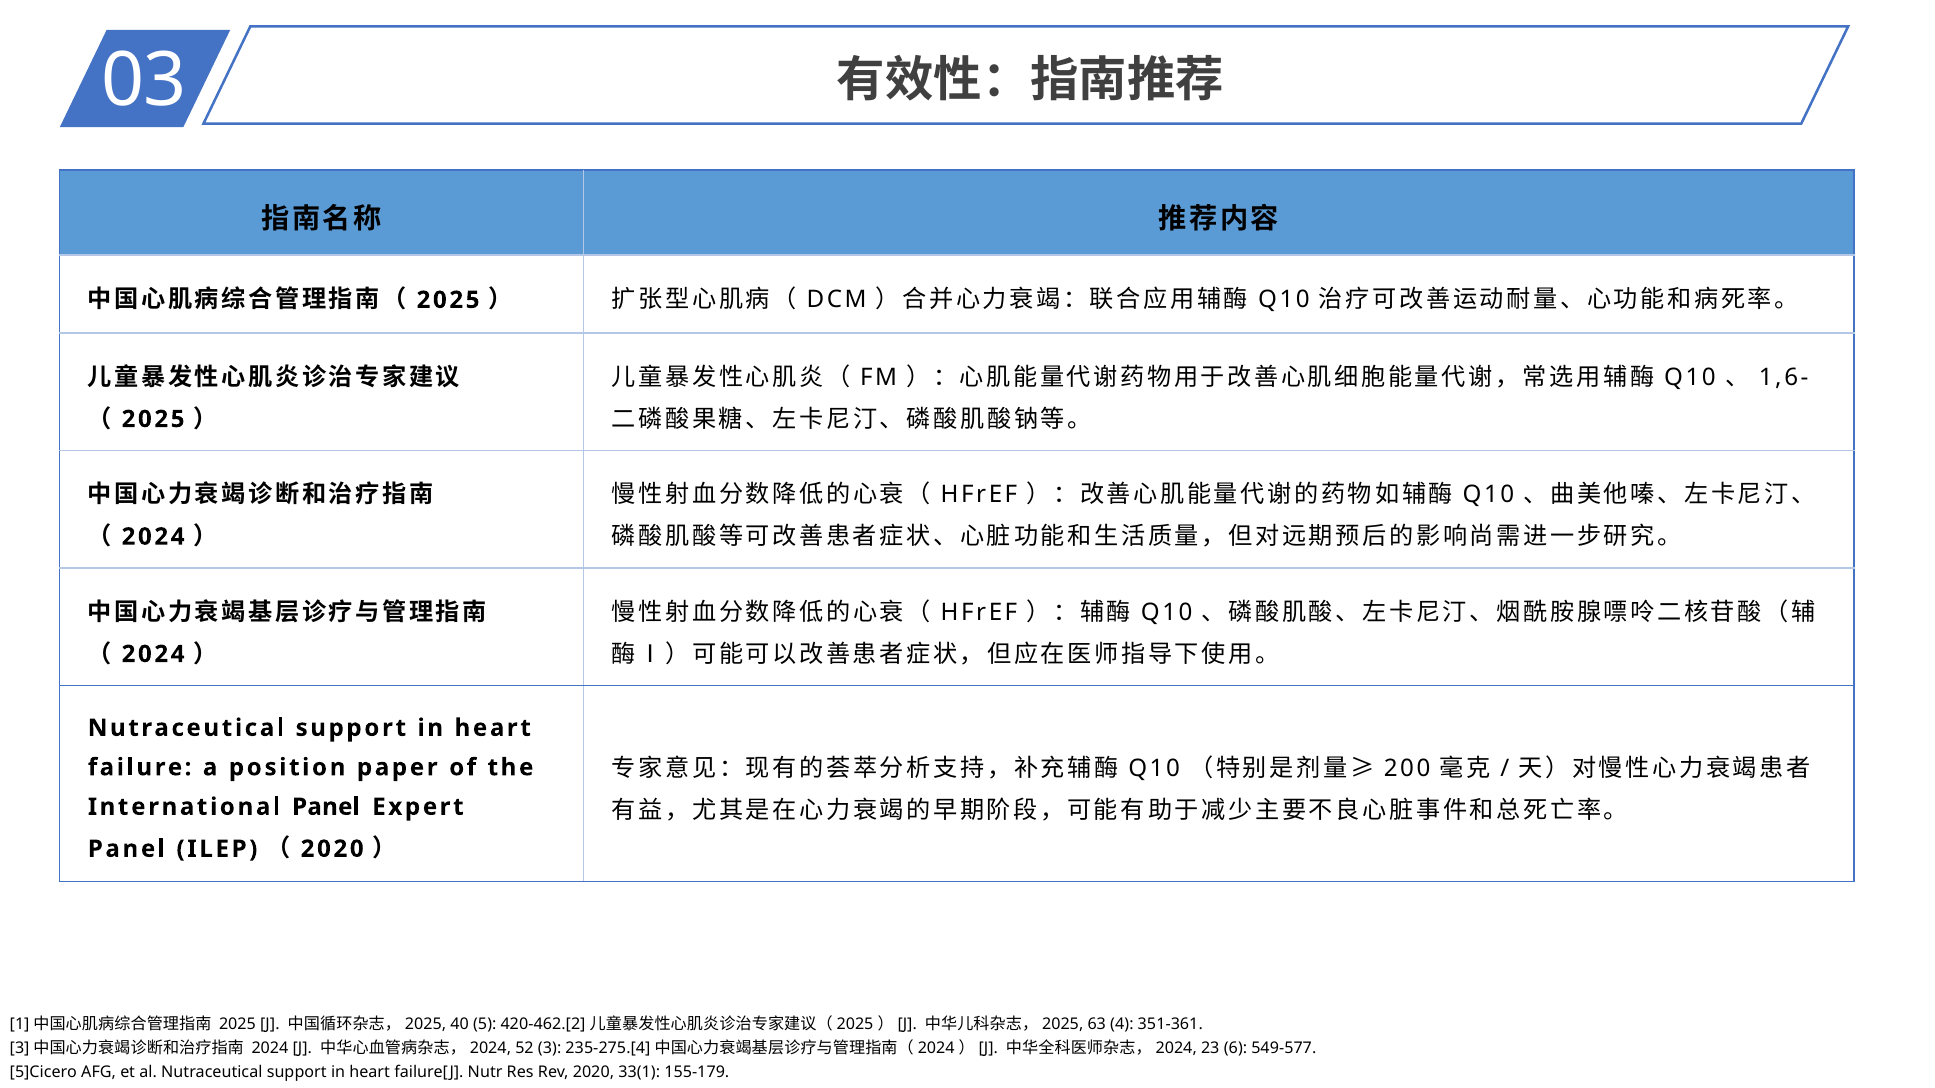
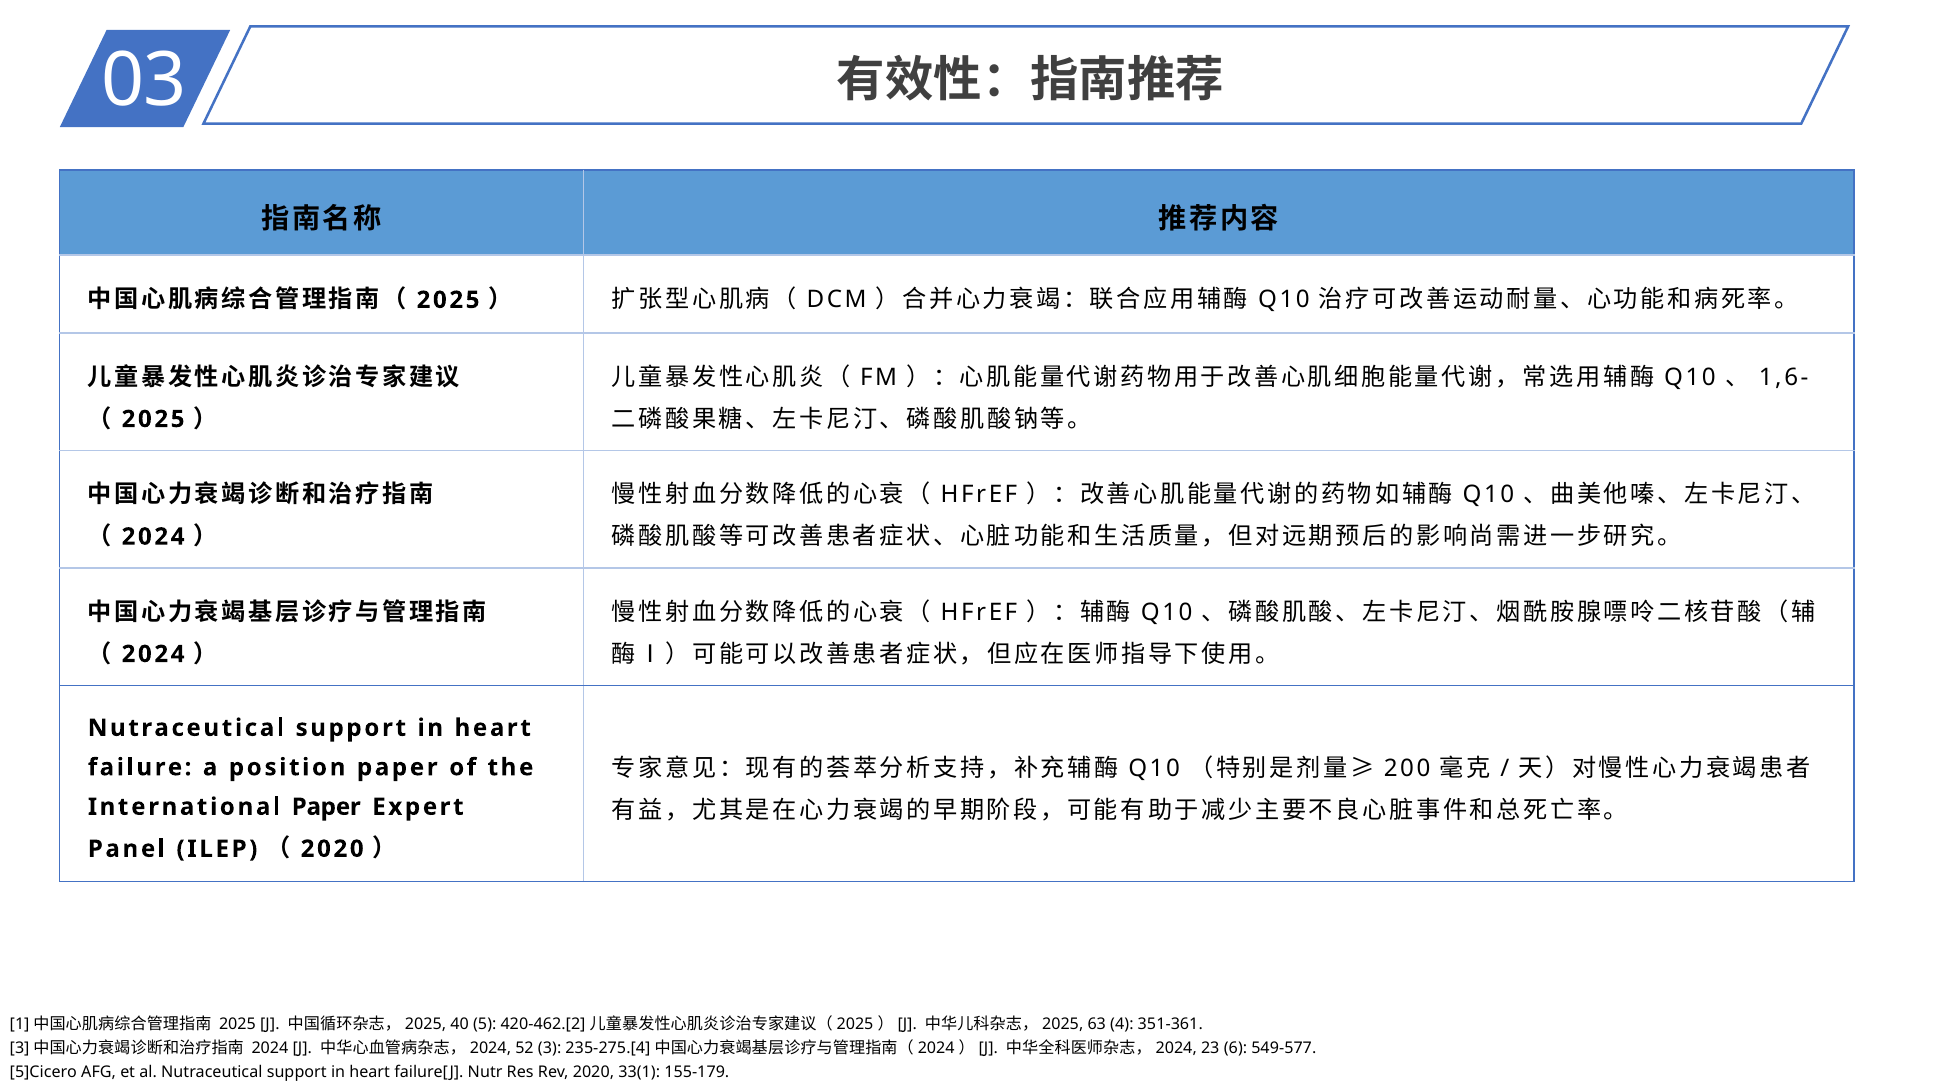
International Panel: Panel -> Paper
